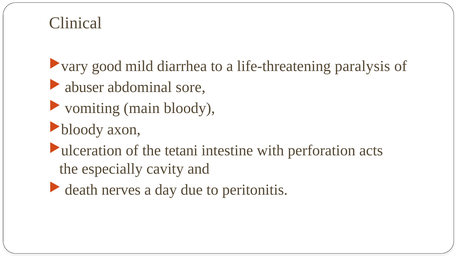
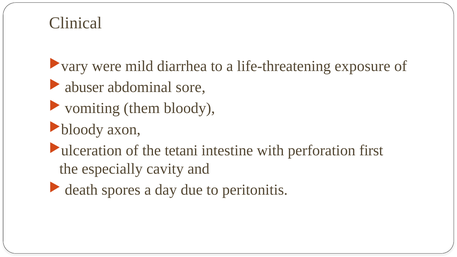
good: good -> were
paralysis: paralysis -> exposure
main: main -> them
acts: acts -> first
nerves: nerves -> spores
